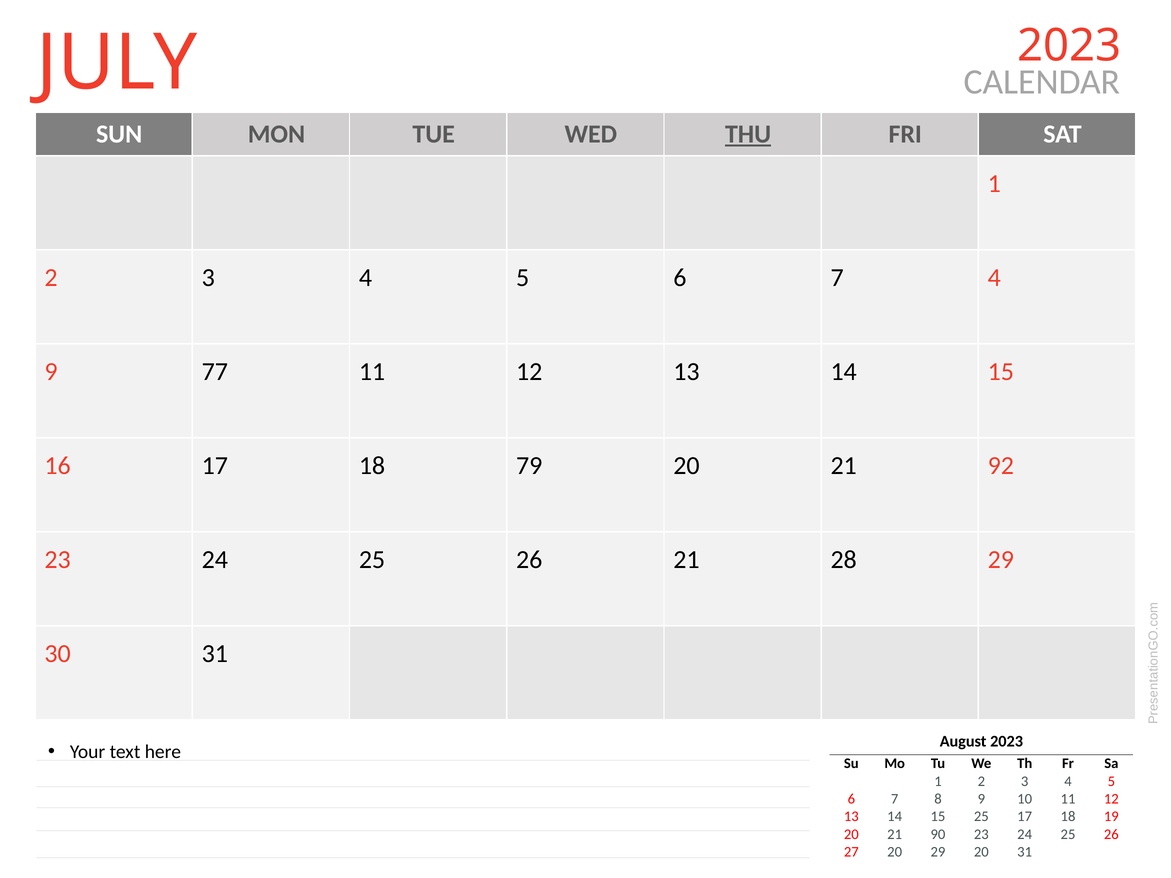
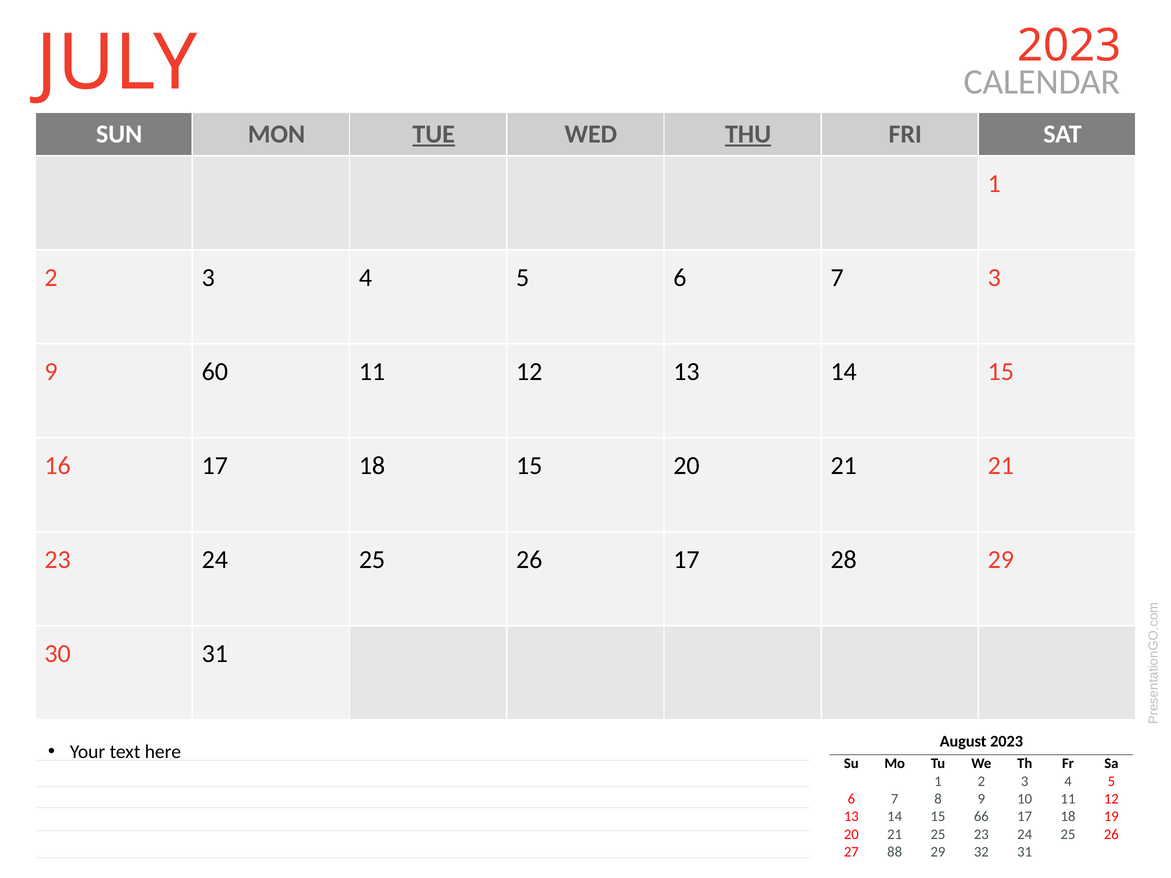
TUE underline: none -> present
7 4: 4 -> 3
77: 77 -> 60
18 79: 79 -> 15
21 92: 92 -> 21
26 21: 21 -> 17
15 25: 25 -> 66
21 90: 90 -> 25
27 20: 20 -> 88
29 20: 20 -> 32
